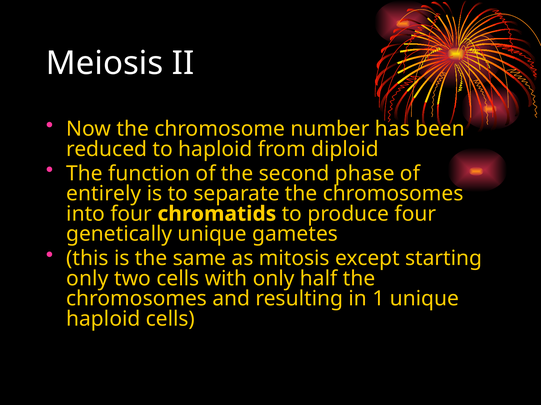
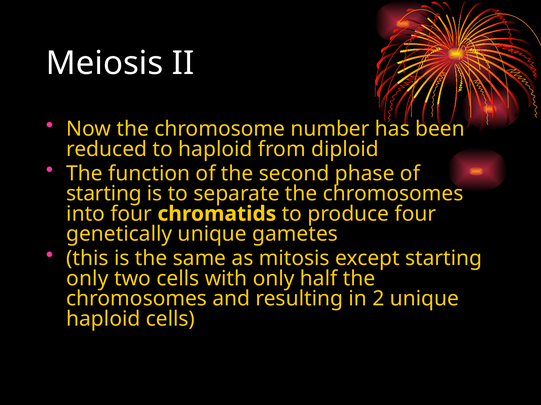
entirely at (104, 194): entirely -> starting
1: 1 -> 2
